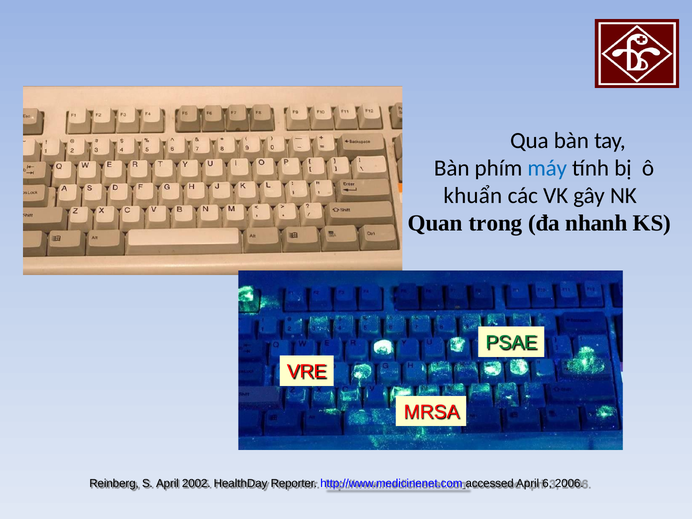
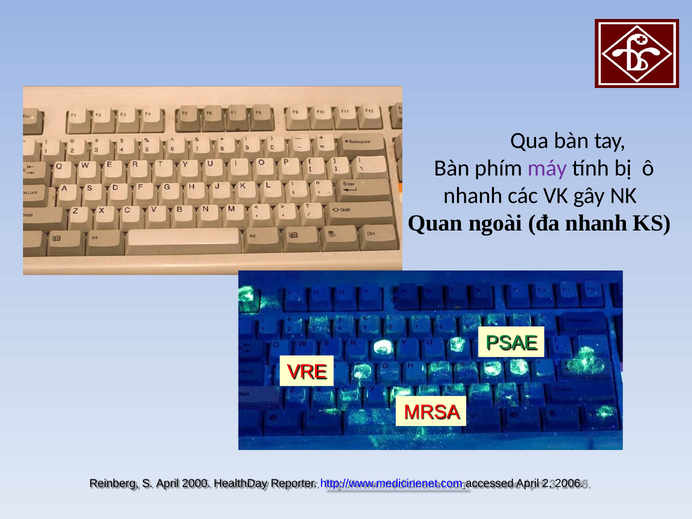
máy colour: blue -> purple
khuẩn at (473, 196): khuẩn -> nhanh
trong: trong -> ngoài
2002: 2002 -> 2000
6: 6 -> 2
